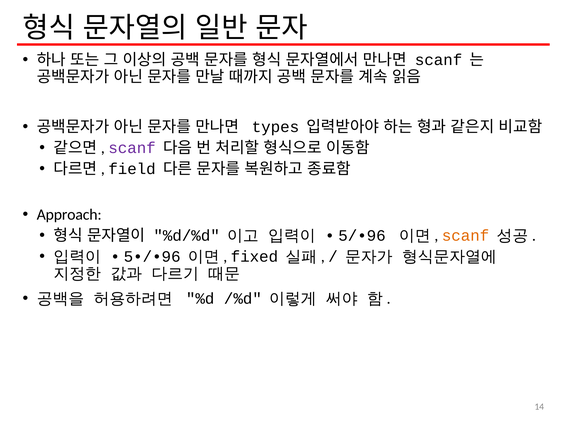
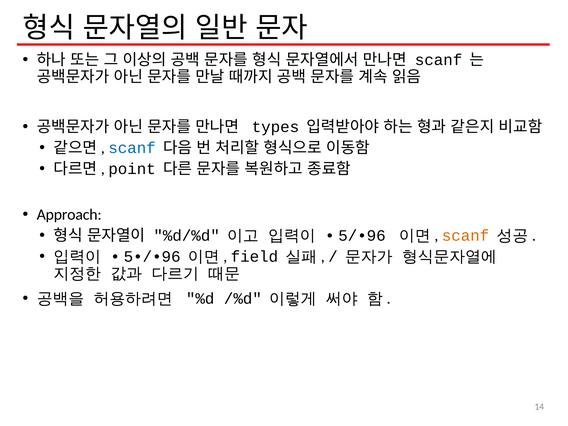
scanf at (132, 148) colour: purple -> blue
field: field -> point
fixed: fixed -> field
